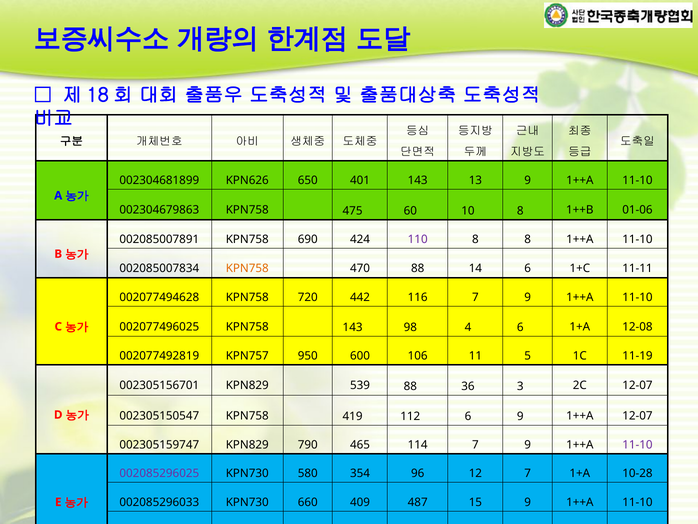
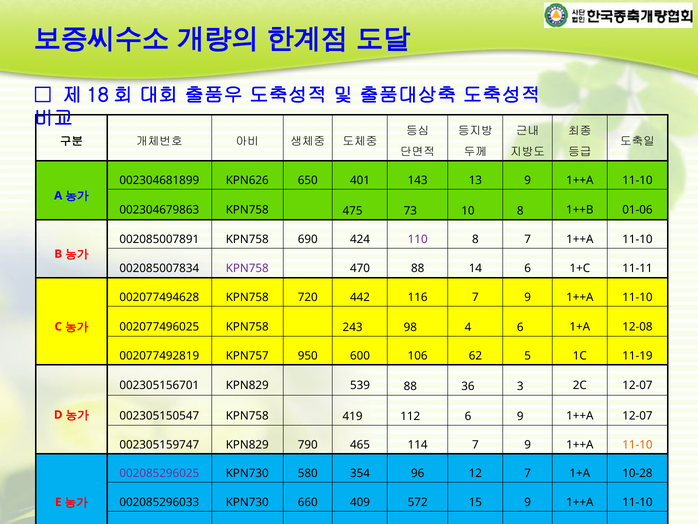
60: 60 -> 73
8 8: 8 -> 7
KPN758 at (247, 268) colour: orange -> purple
KPN758 143: 143 -> 243
106 11: 11 -> 62
11-10 at (637, 445) colour: purple -> orange
487: 487 -> 572
